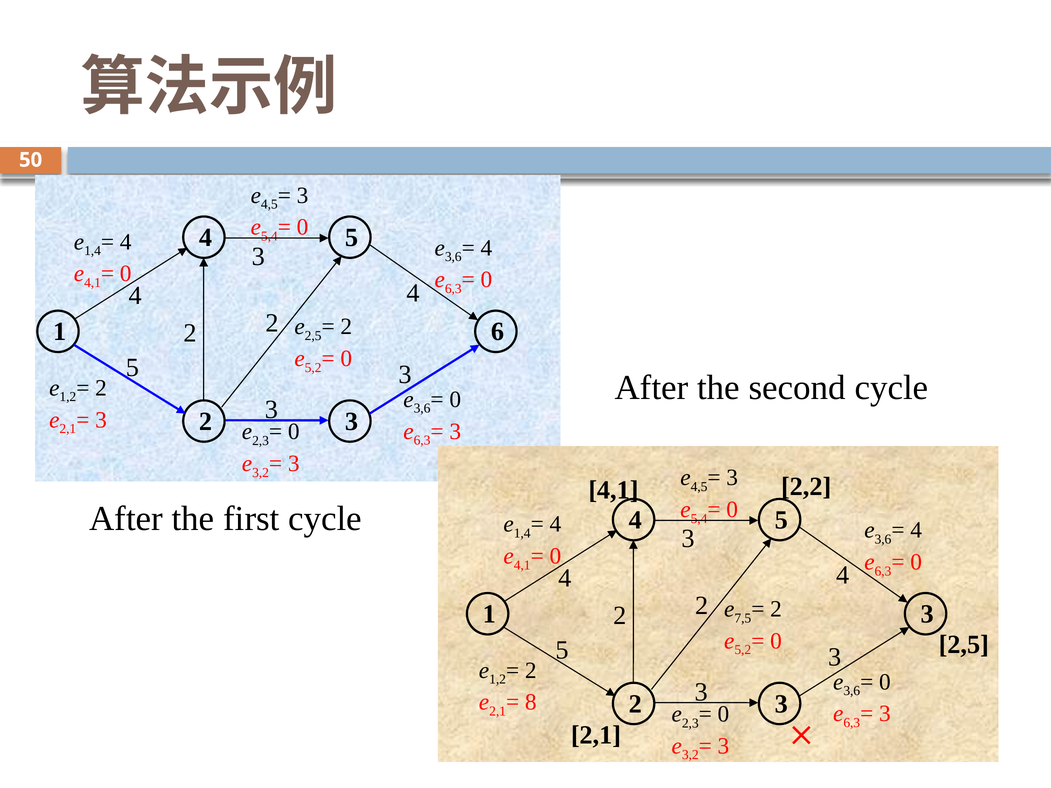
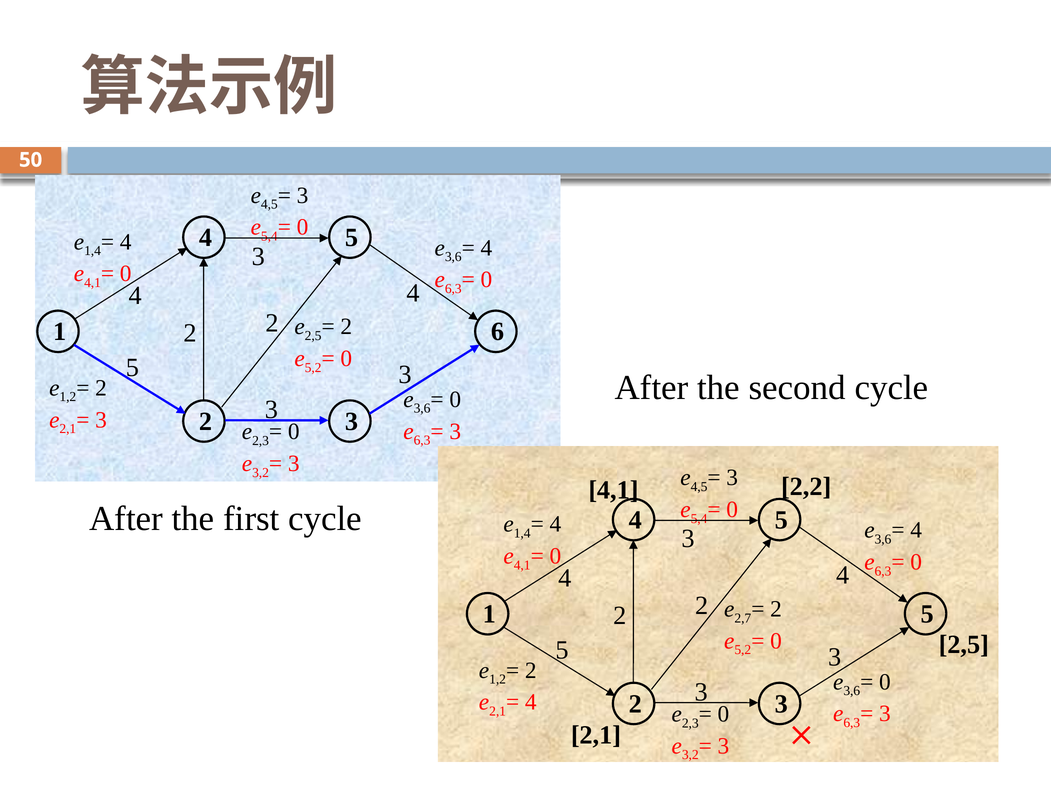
7,5: 7,5 -> 2,7
1 3: 3 -> 5
8 at (531, 702): 8 -> 4
